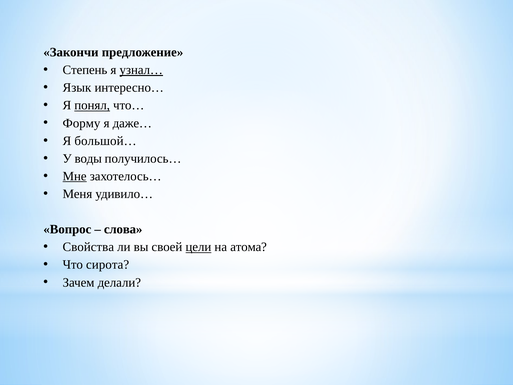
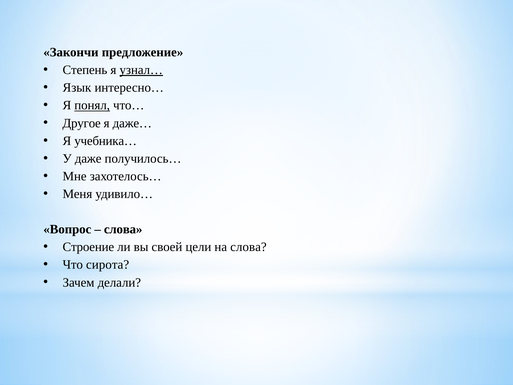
Форму: Форму -> Другое
большой…: большой… -> учебника…
воды: воды -> даже
Мне underline: present -> none
Свойства: Свойства -> Строение
цели underline: present -> none
на атома: атома -> слова
